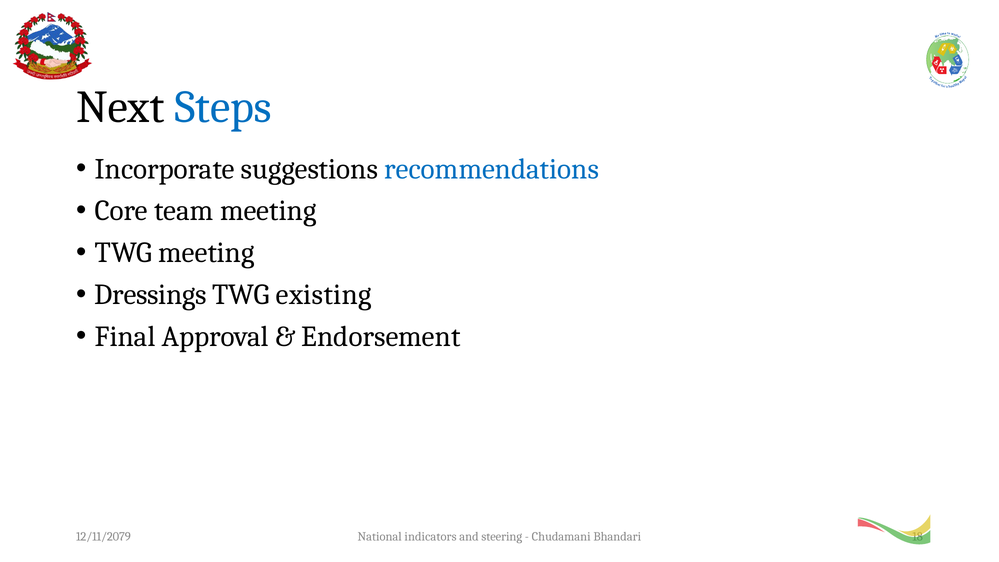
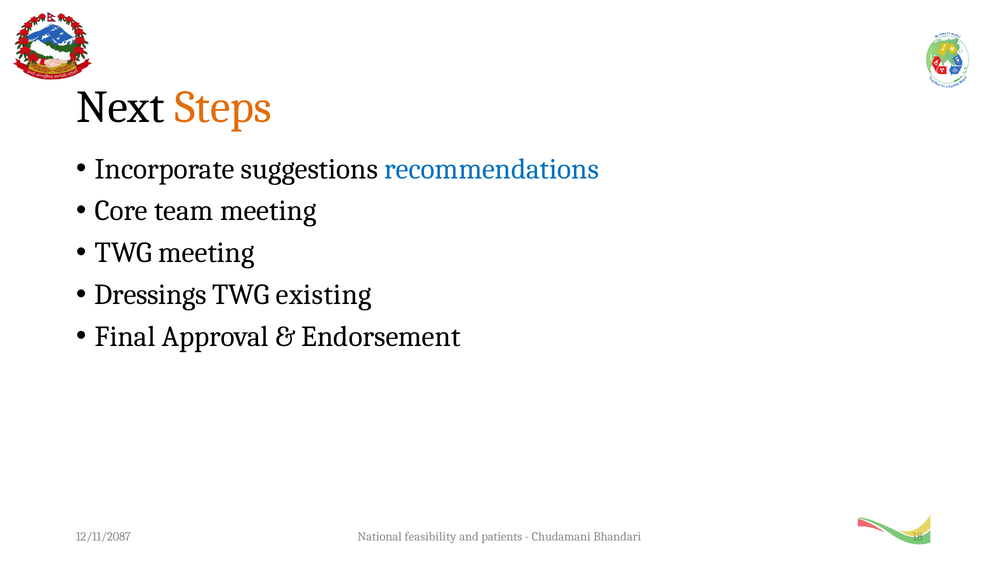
Steps colour: blue -> orange
12/11/2079: 12/11/2079 -> 12/11/2087
indicators: indicators -> feasibility
steering: steering -> patients
